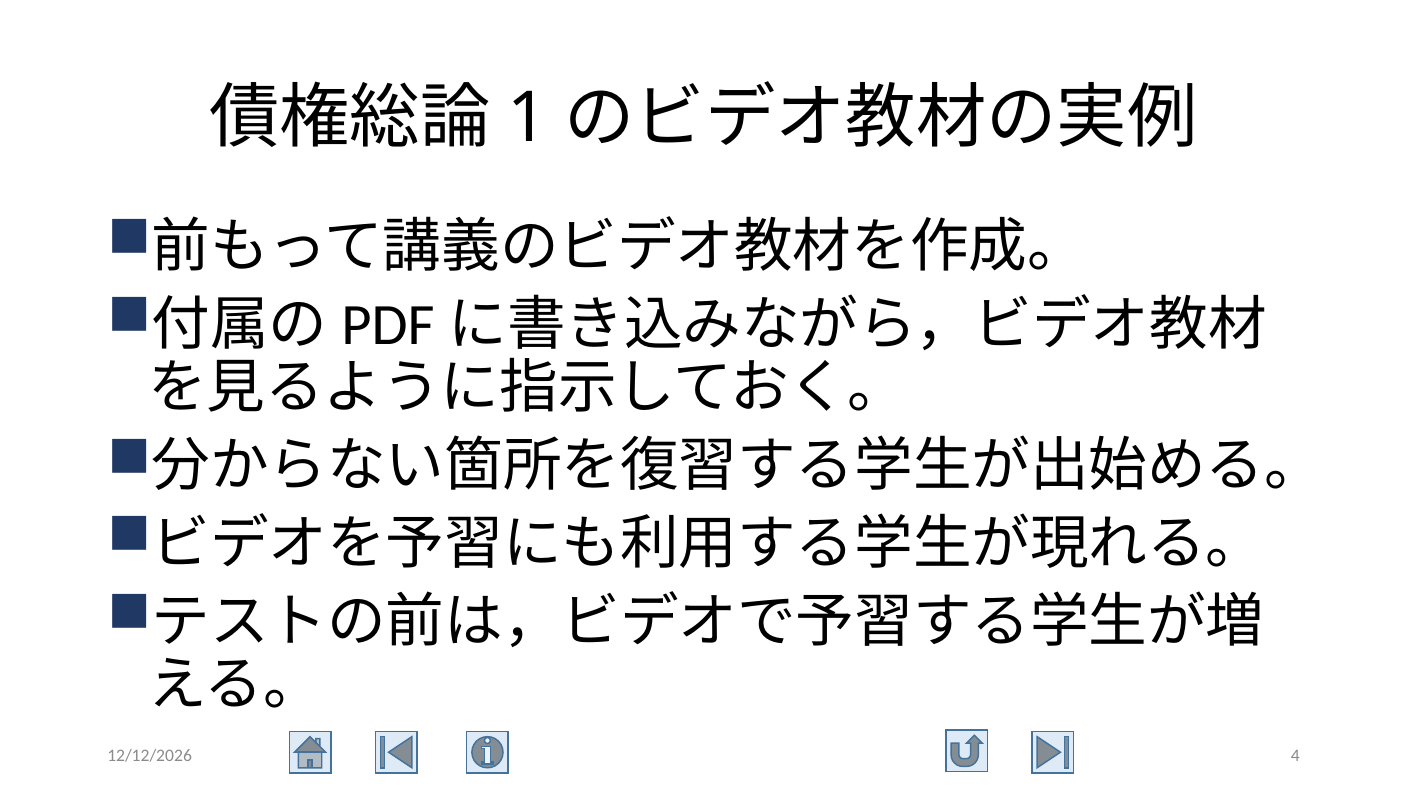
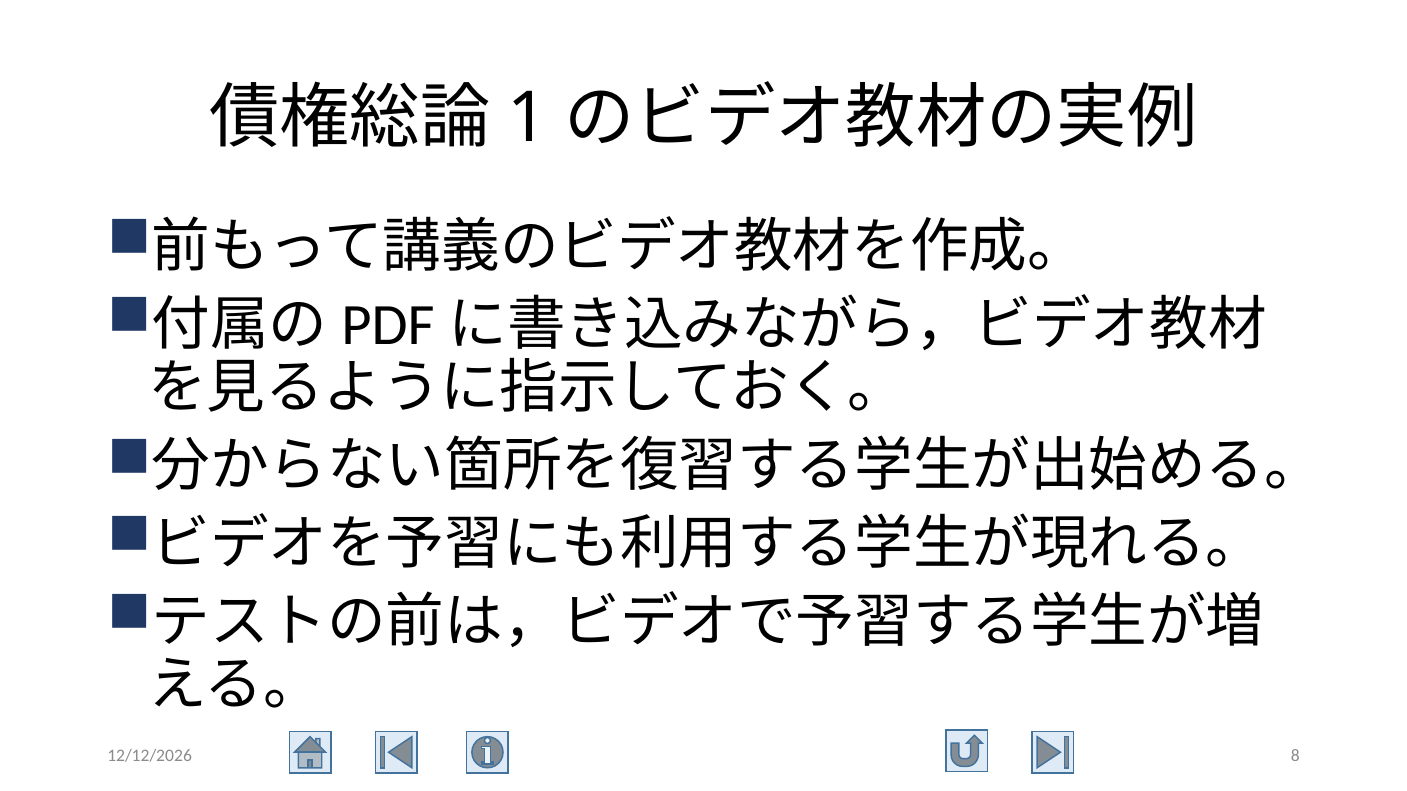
4: 4 -> 8
